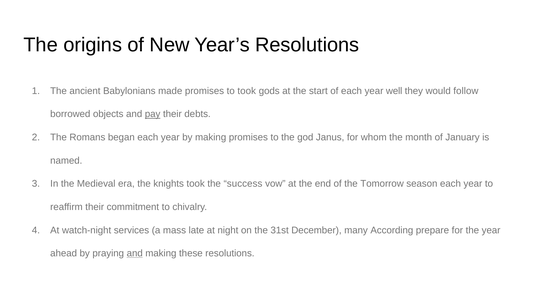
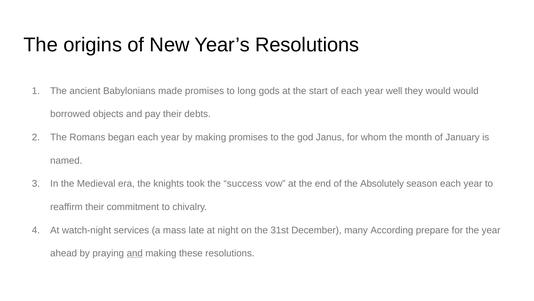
to took: took -> long
would follow: follow -> would
pay underline: present -> none
Tomorrow: Tomorrow -> Absolutely
